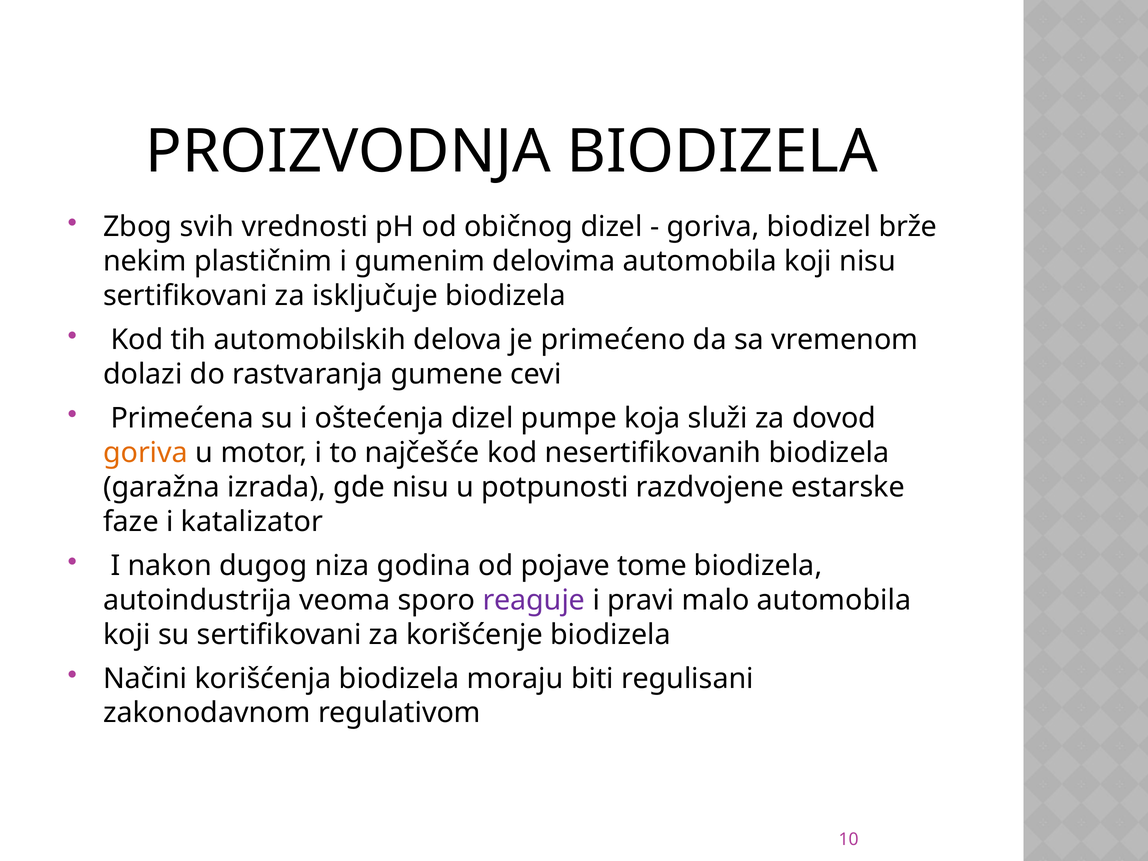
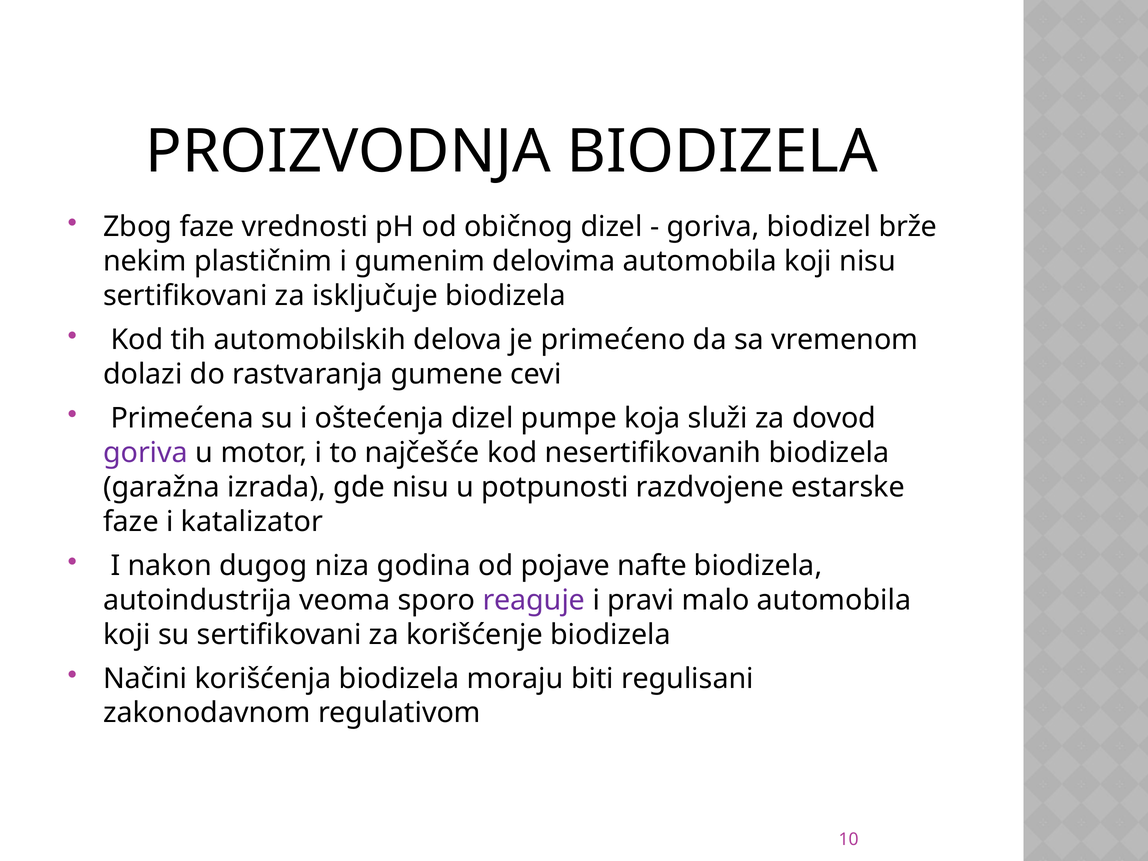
Zbog svih: svih -> faze
goriva at (146, 453) colour: orange -> purple
tome: tome -> nafte
